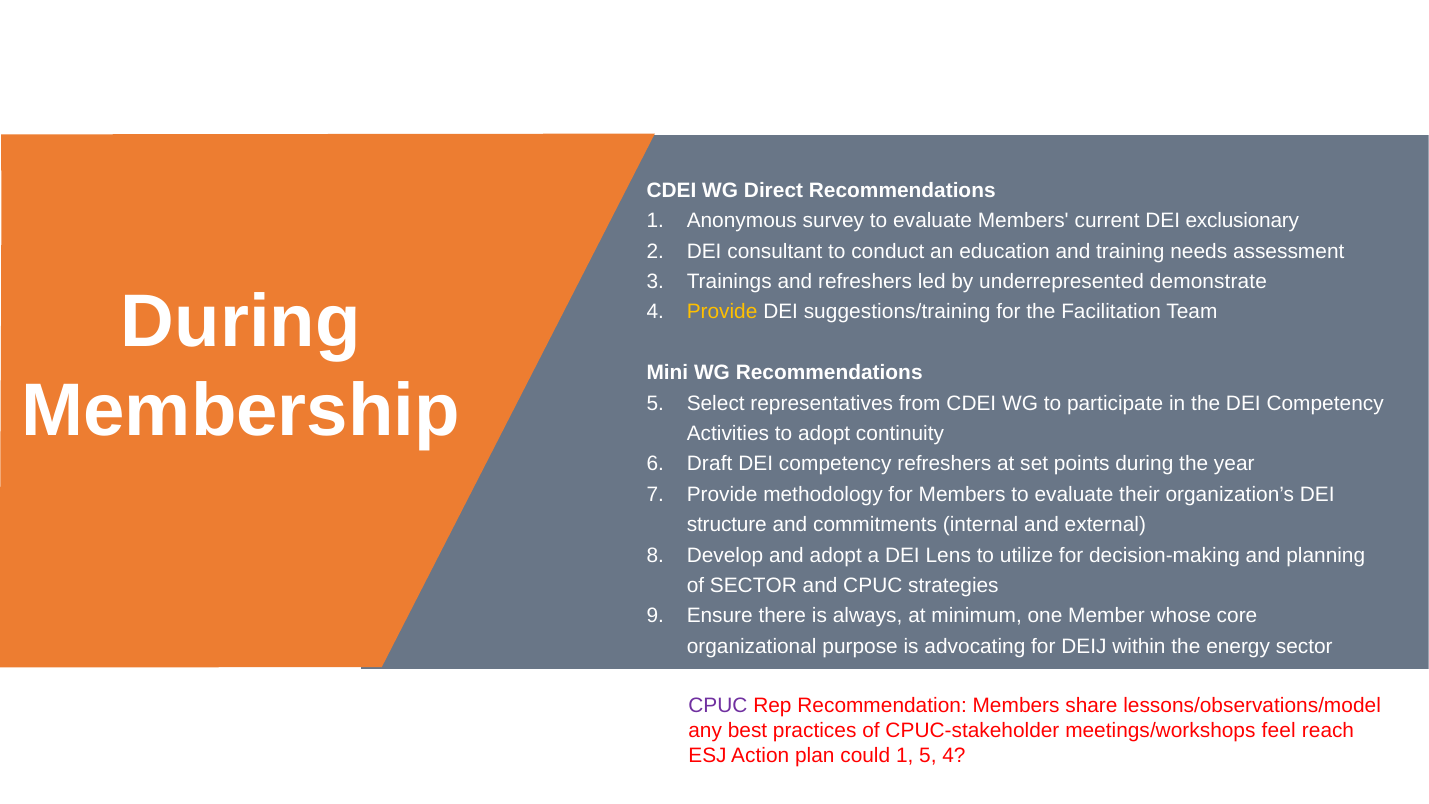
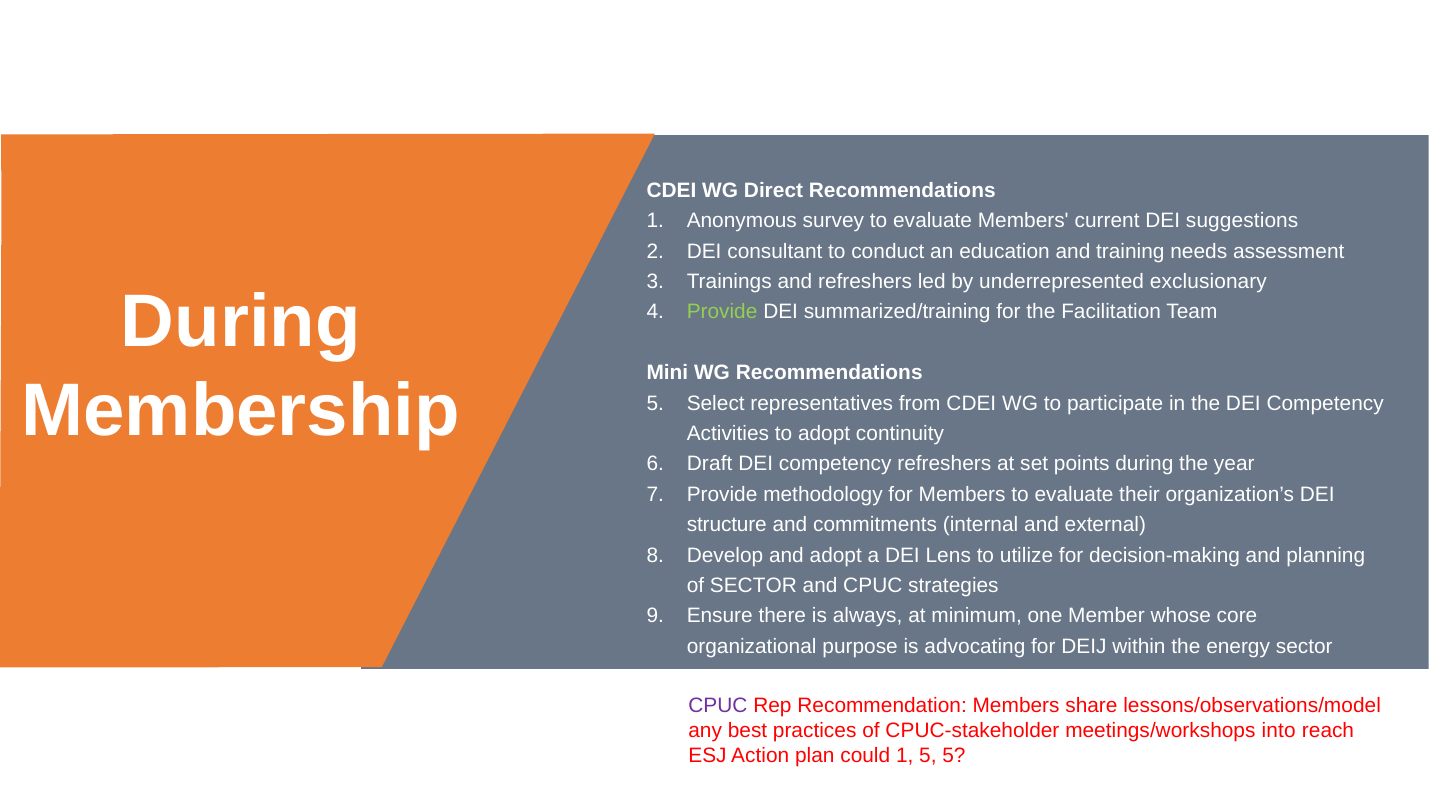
exclusionary: exclusionary -> suggestions
demonstrate: demonstrate -> exclusionary
Provide at (722, 312) colour: yellow -> light green
suggestions/training: suggestions/training -> summarized/training
feel: feel -> into
5 4: 4 -> 5
